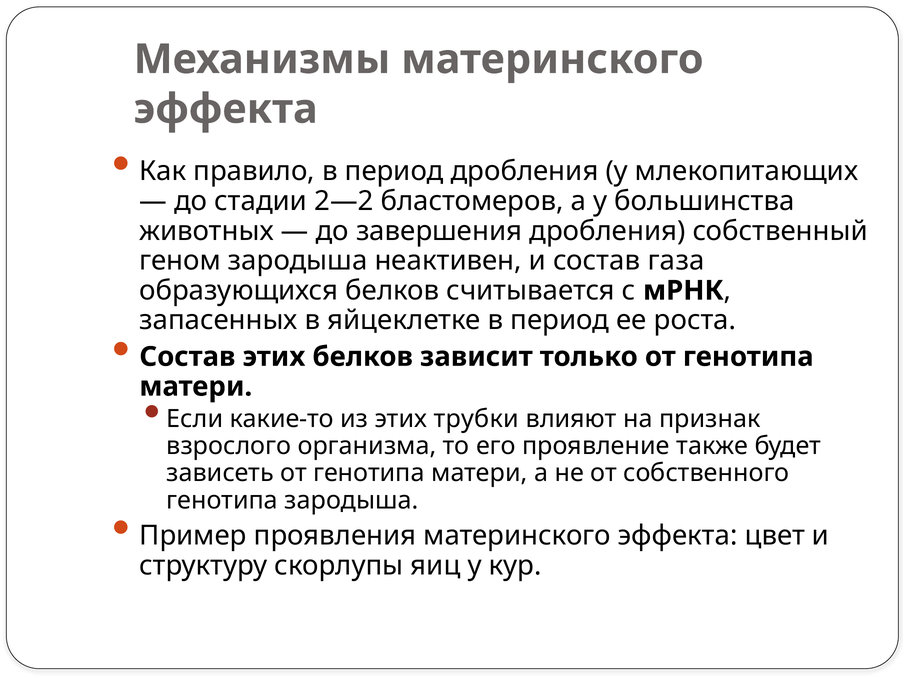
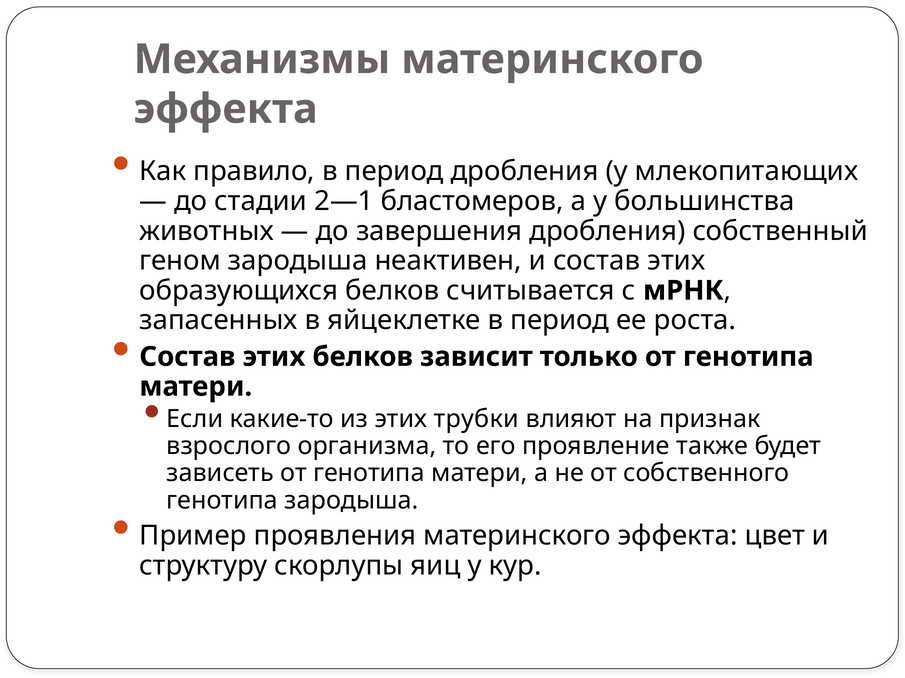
2—2: 2—2 -> 2—1
и состав газа: газа -> этих
